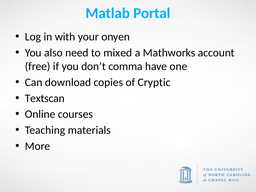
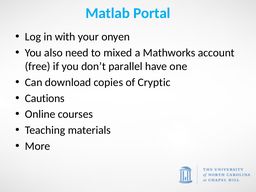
comma: comma -> parallel
Textscan: Textscan -> Cautions
